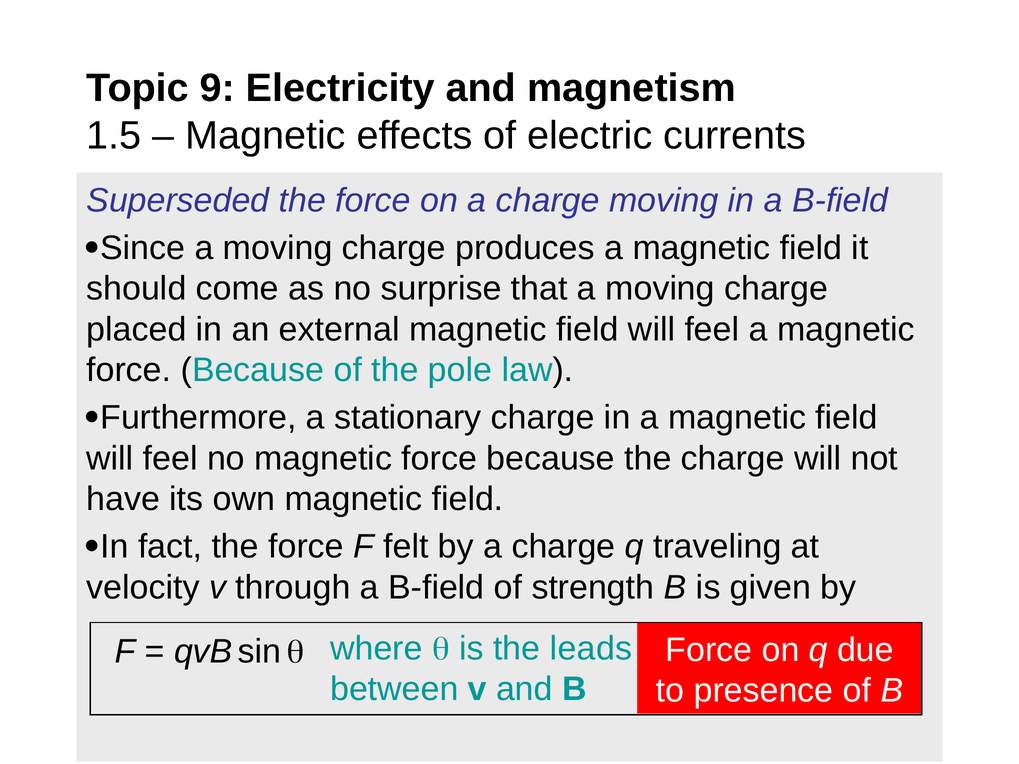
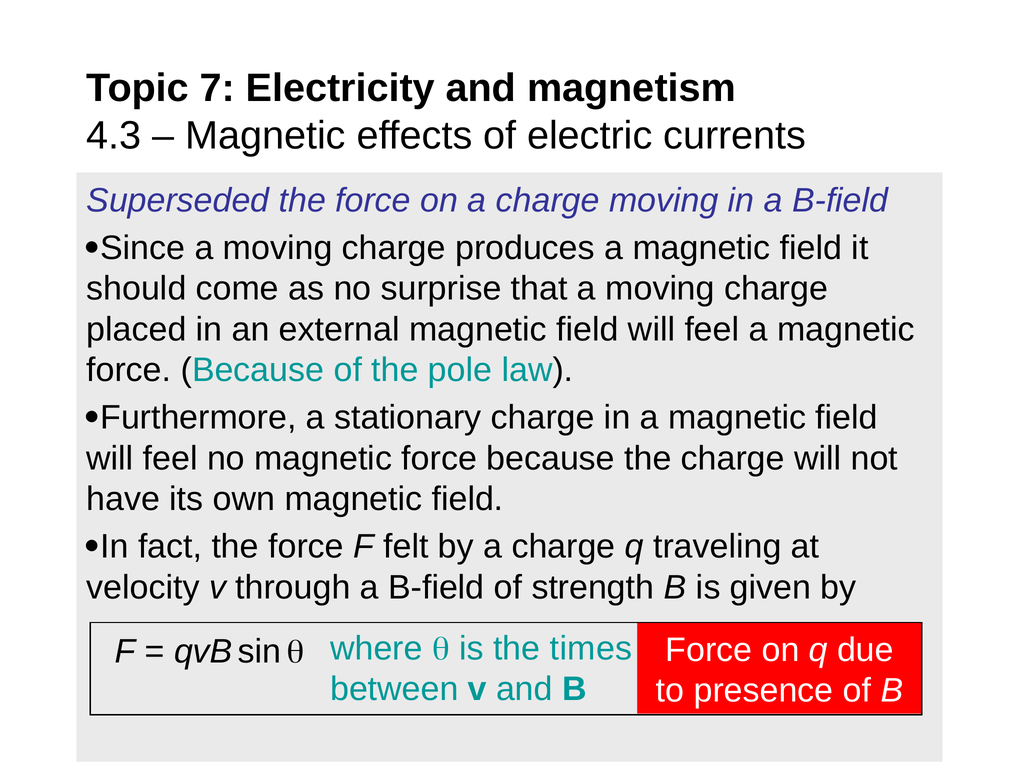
9: 9 -> 7
1.5: 1.5 -> 4.3
leads: leads -> times
